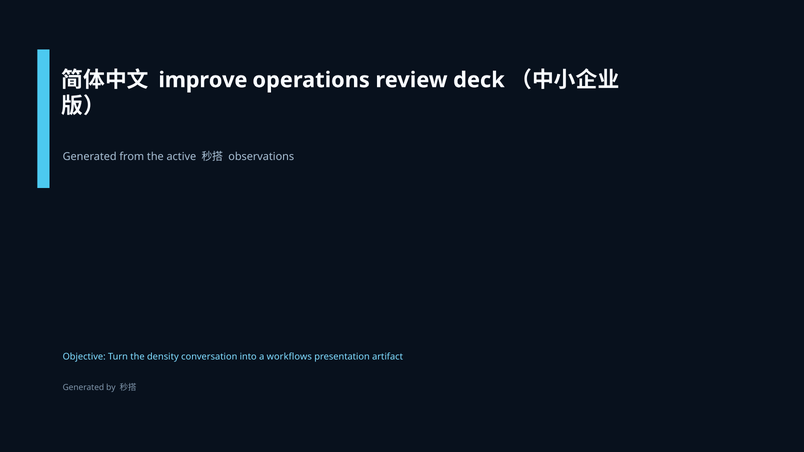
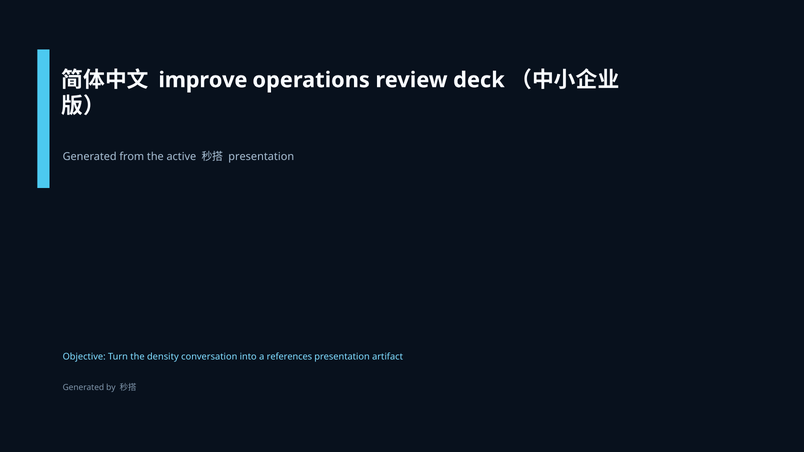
observations at (261, 157): observations -> presentation
workflows: workflows -> references
